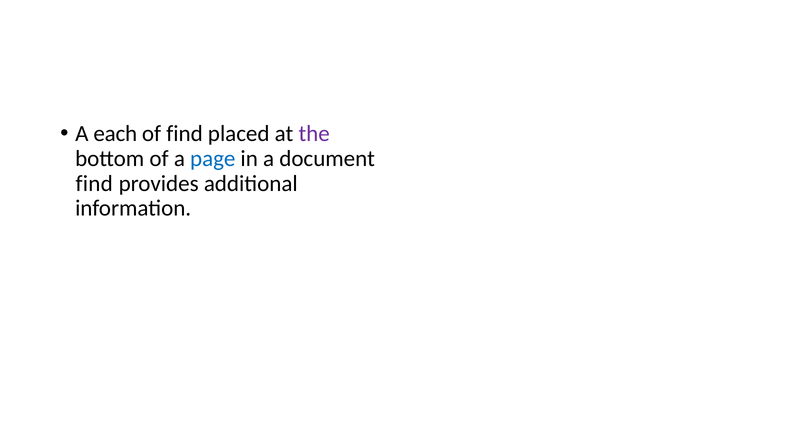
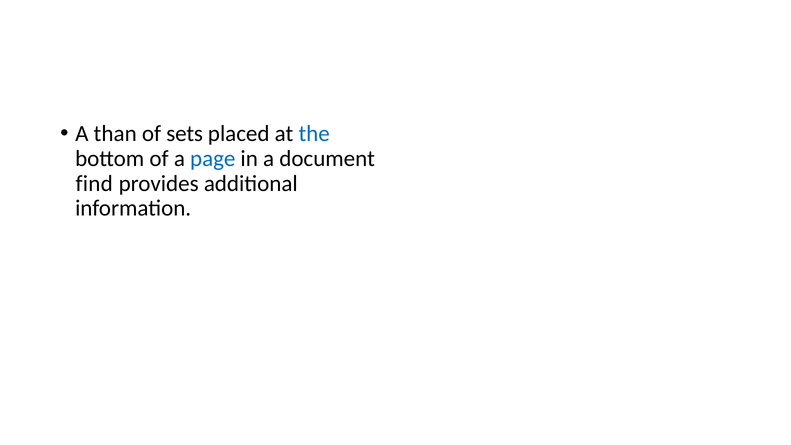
each: each -> than
of find: find -> sets
the colour: purple -> blue
